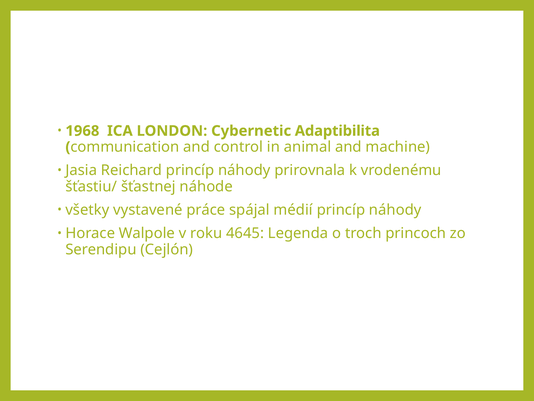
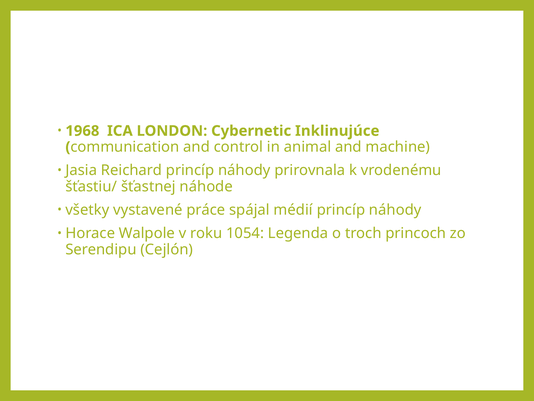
Adaptibilita: Adaptibilita -> Inklinujúce
4645: 4645 -> 1054
